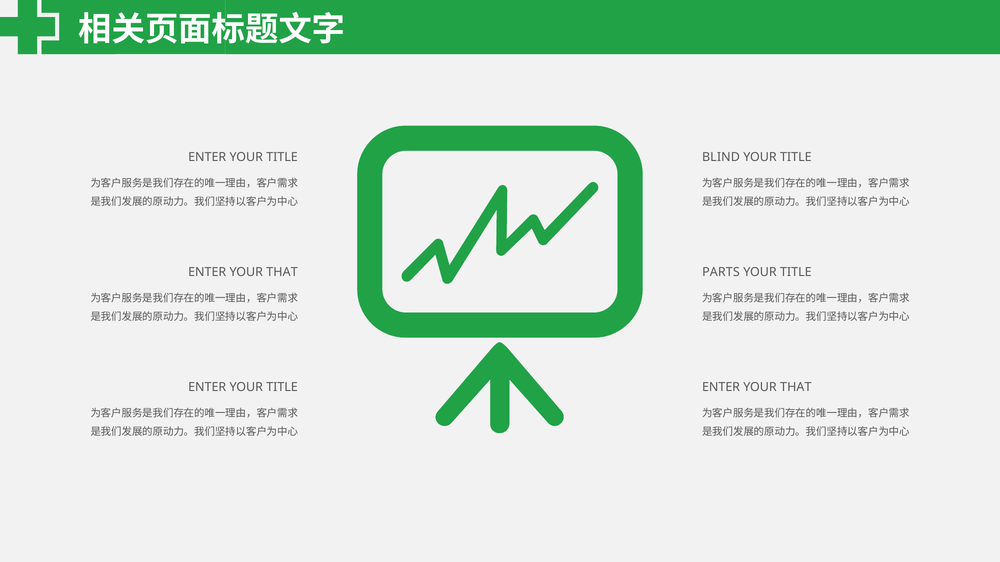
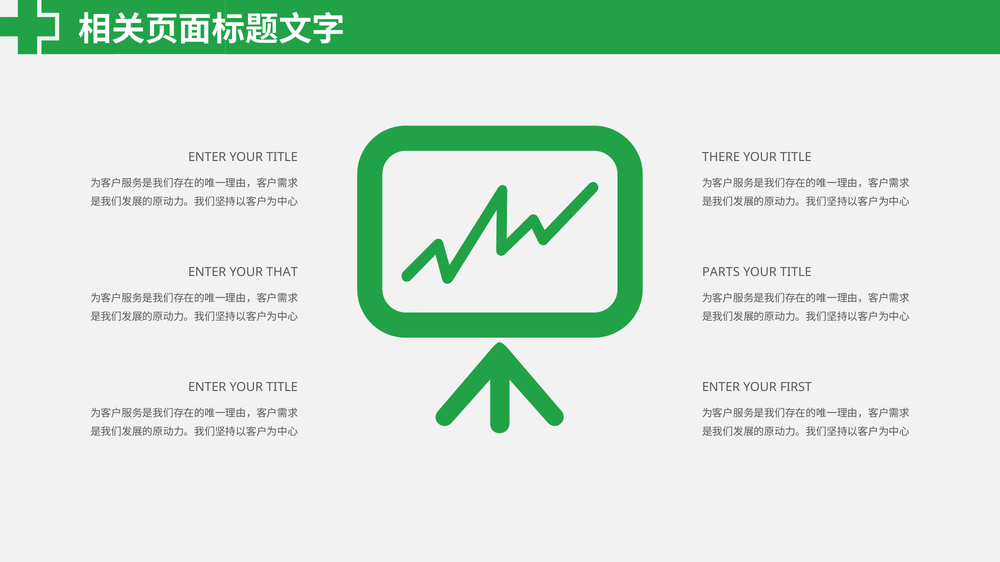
BLIND: BLIND -> THERE
THAT at (796, 387): THAT -> FIRST
